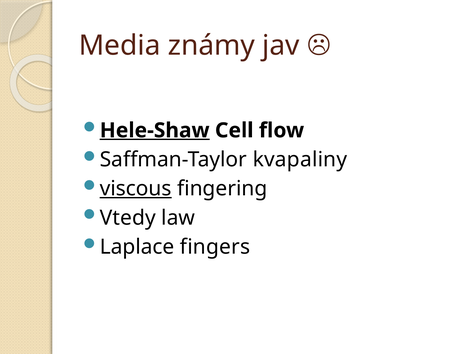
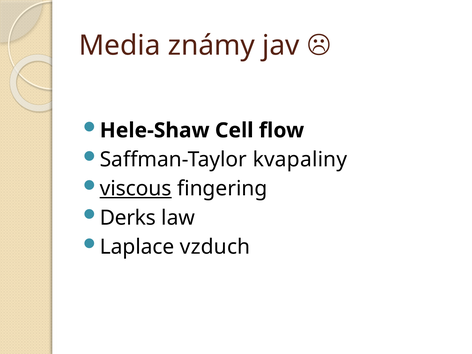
Hele-Shaw underline: present -> none
Vtedy: Vtedy -> Derks
fingers: fingers -> vzduch
